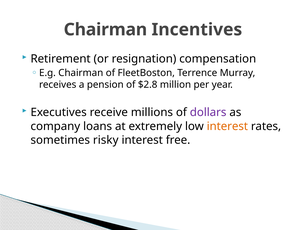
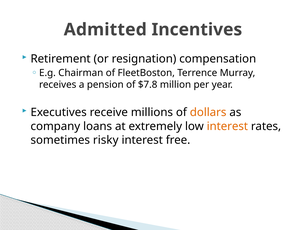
Chairman at (105, 30): Chairman -> Admitted
$2.8: $2.8 -> $7.8
dollars colour: purple -> orange
